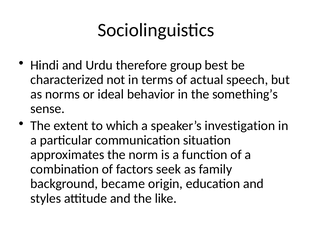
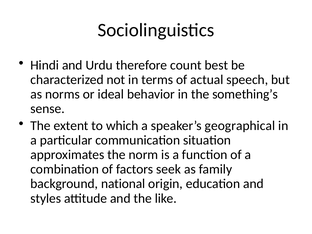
group: group -> count
investigation: investigation -> geographical
became: became -> national
